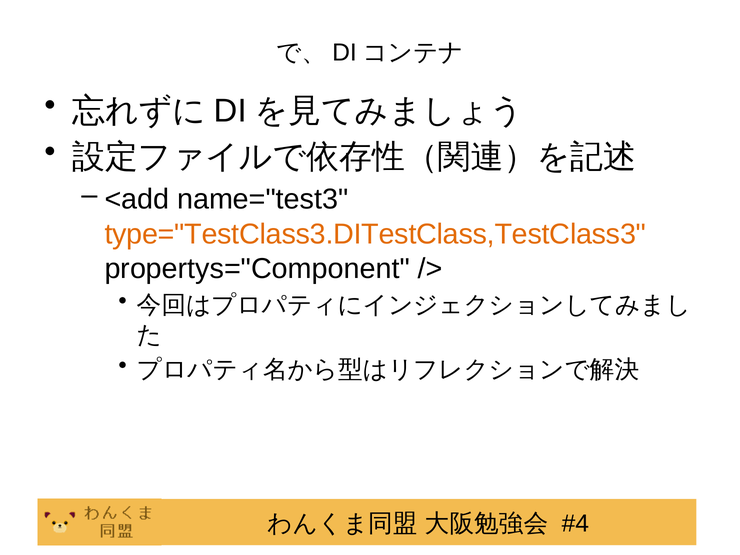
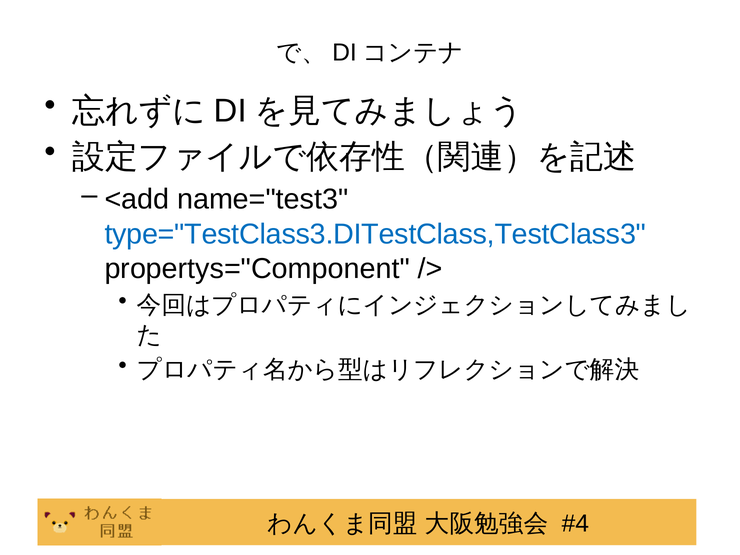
type="TestClass3.DITestClass,TestClass3 colour: orange -> blue
